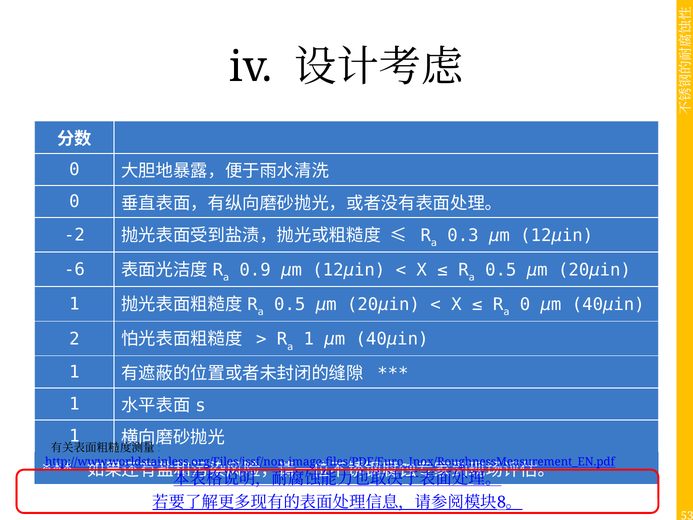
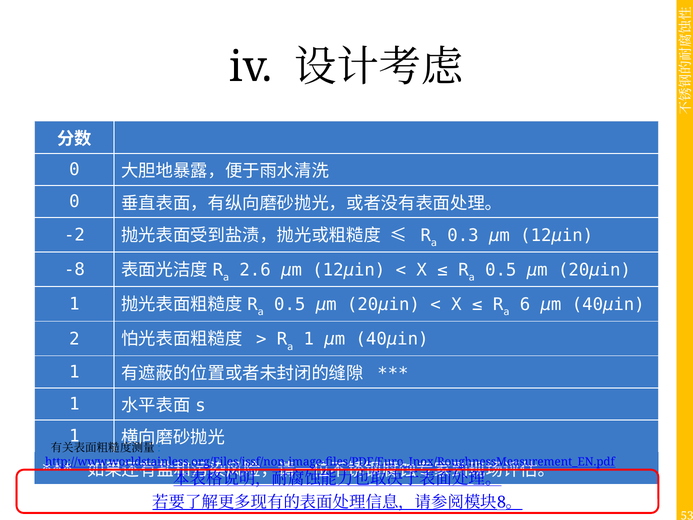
-6: -6 -> -8
0.9: 0.9 -> 2.6
0 at (525, 304): 0 -> 6
